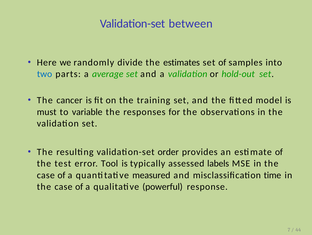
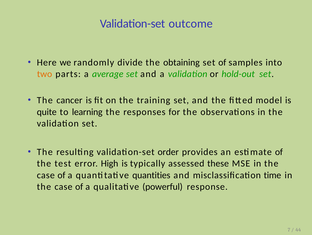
between: between -> outcome
estimates: estimates -> obtaining
two colour: blue -> orange
must: must -> quite
variable: variable -> learning
Tool: Tool -> High
labels: labels -> these
measured: measured -> quantities
